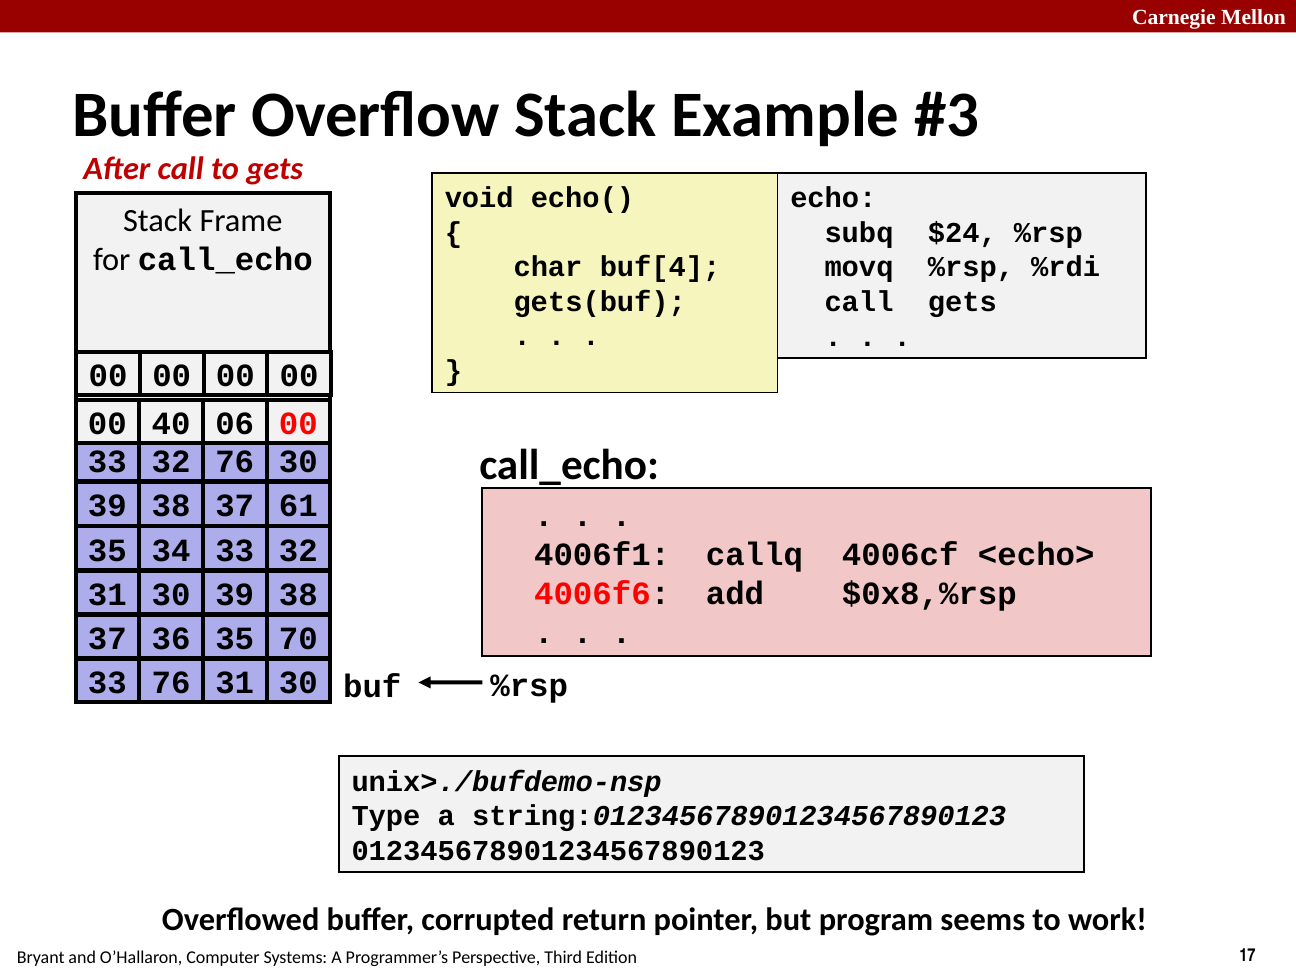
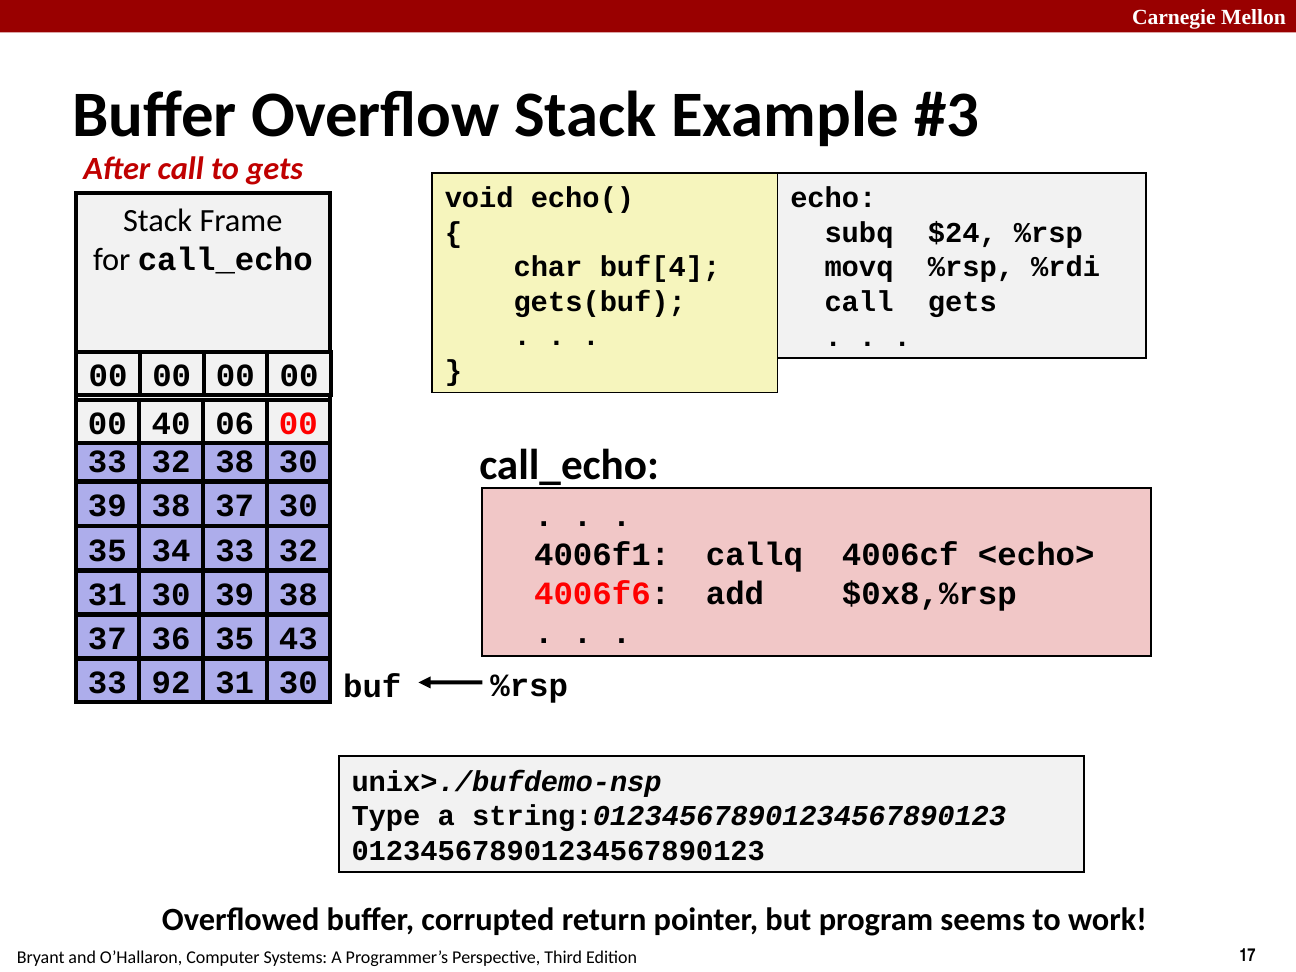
32 76: 76 -> 38
37 61: 61 -> 30
70: 70 -> 43
33 76: 76 -> 92
